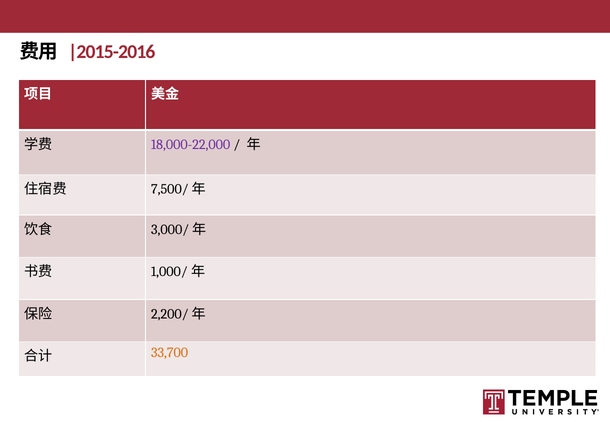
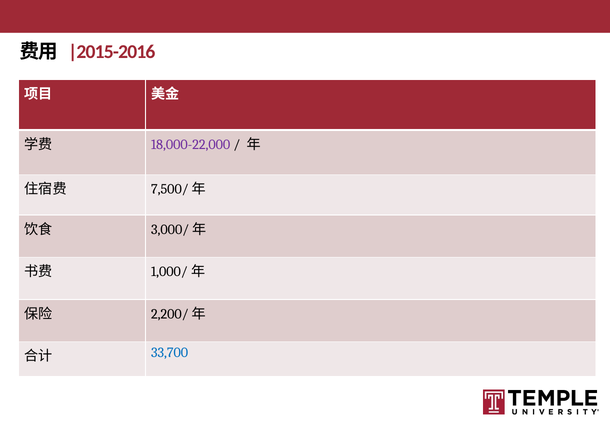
33,700 colour: orange -> blue
